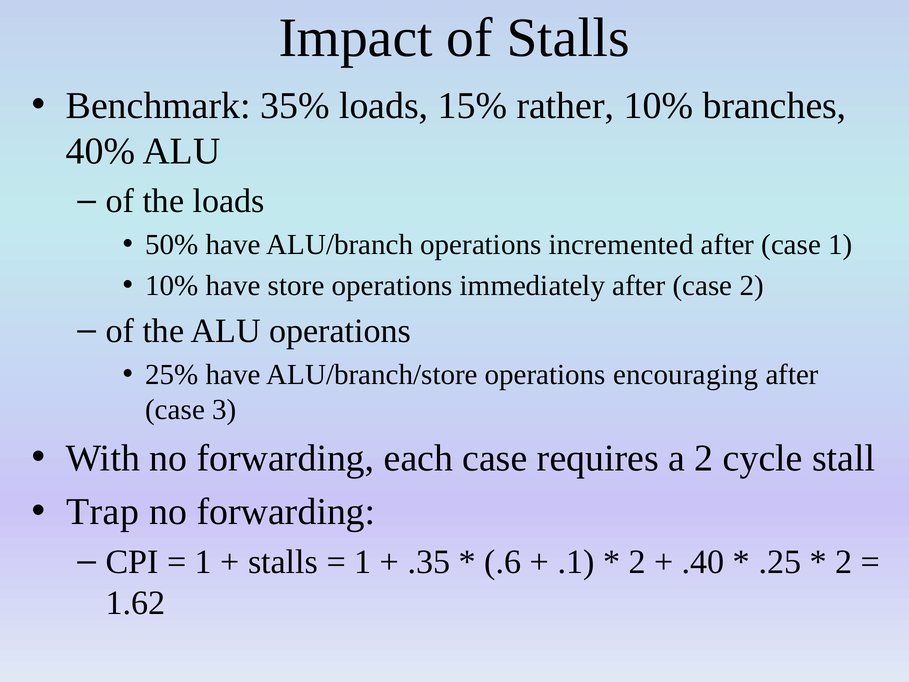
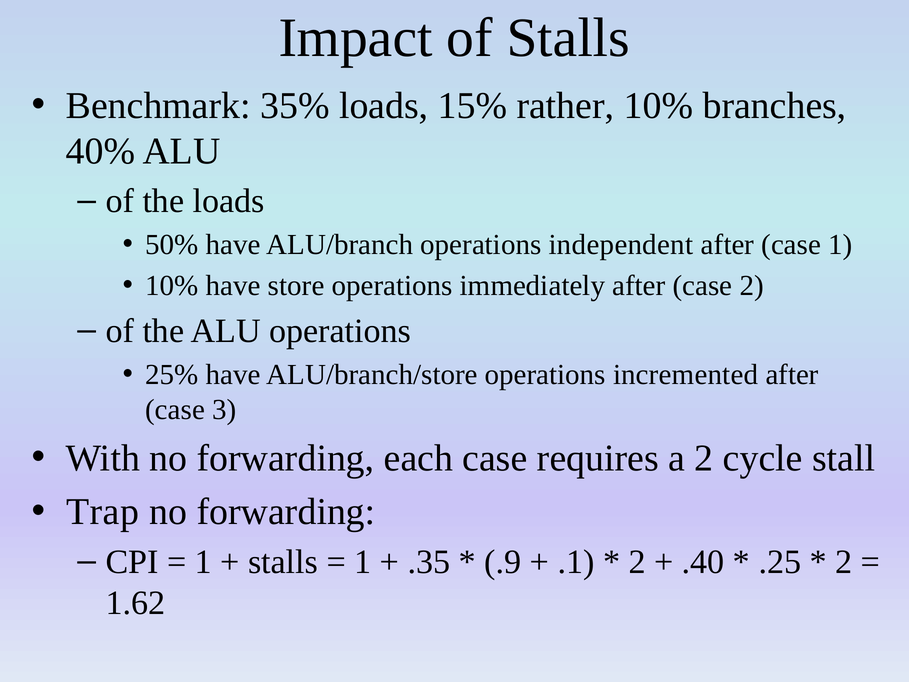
incremented: incremented -> independent
encouraging: encouraging -> incremented
.6: .6 -> .9
